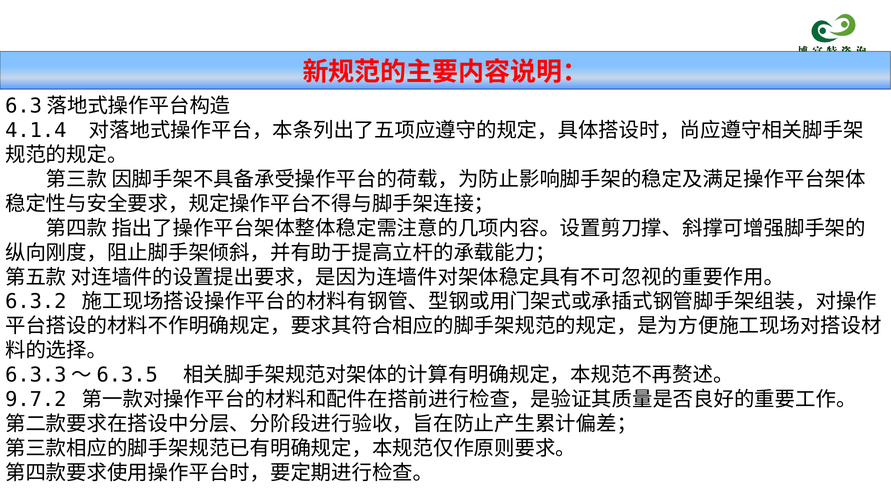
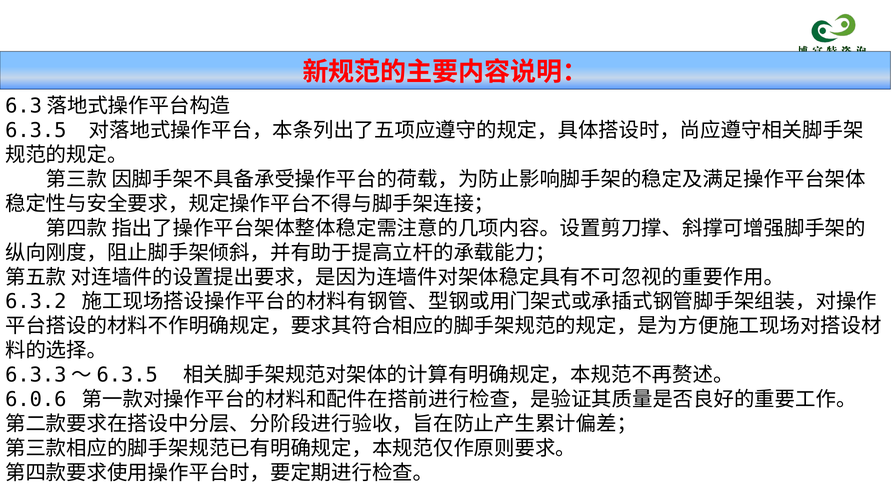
4.1.4: 4.1.4 -> 6.3.5
9.7.2: 9.7.2 -> 6.0.6
